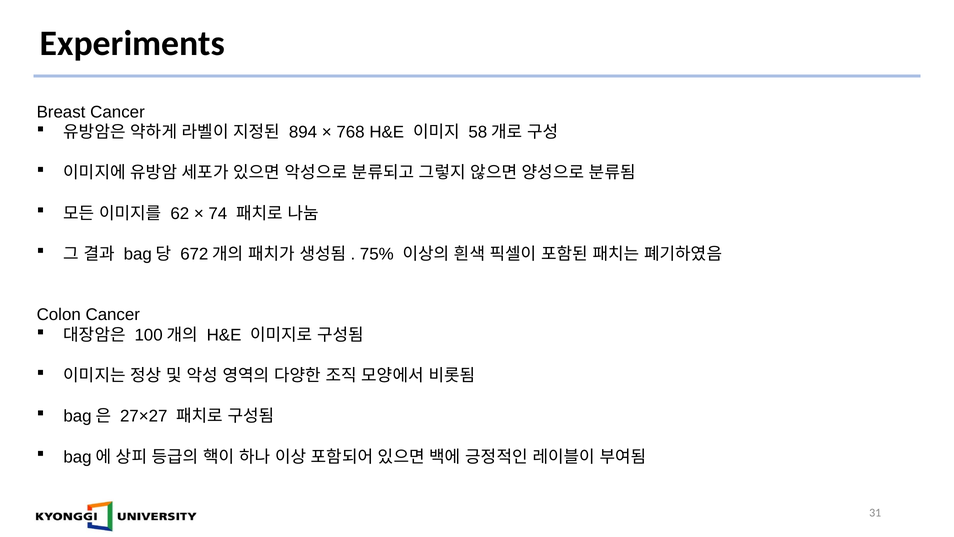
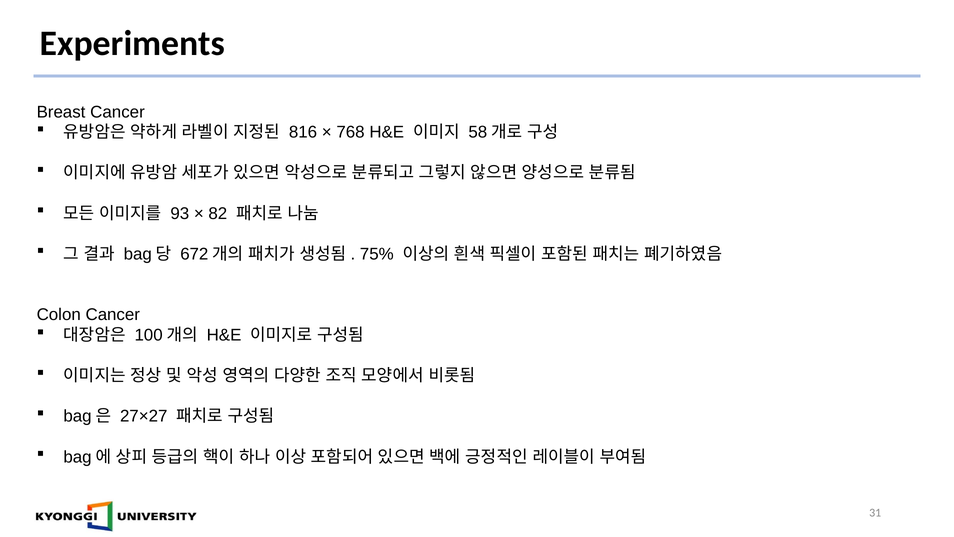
894: 894 -> 816
62: 62 -> 93
74: 74 -> 82
